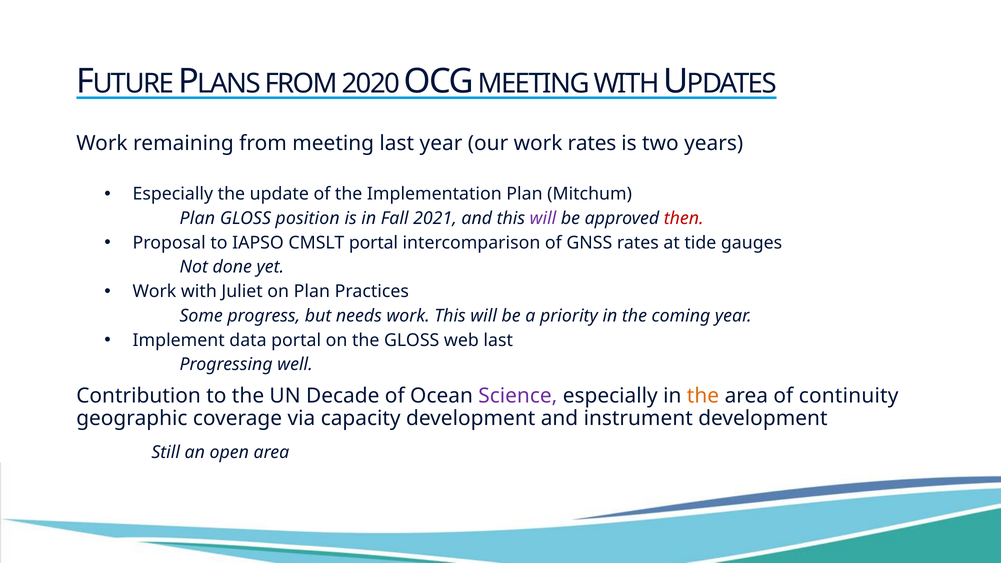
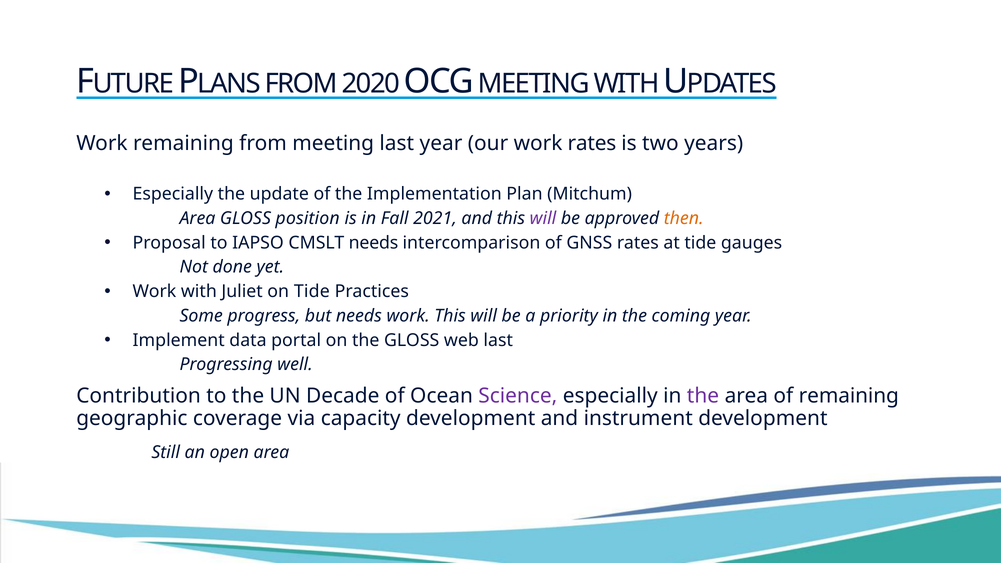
Plan at (197, 218): Plan -> Area
then colour: red -> orange
CMSLT portal: portal -> needs
on Plan: Plan -> Tide
the at (703, 396) colour: orange -> purple
of continuity: continuity -> remaining
